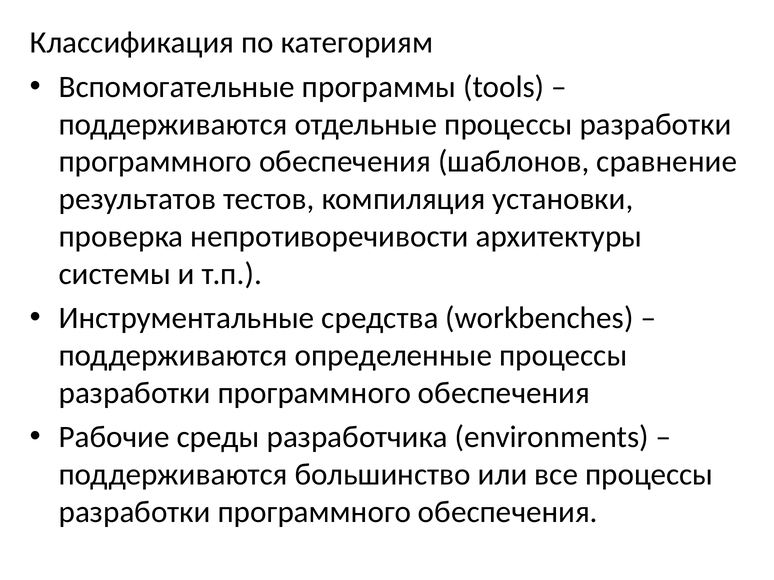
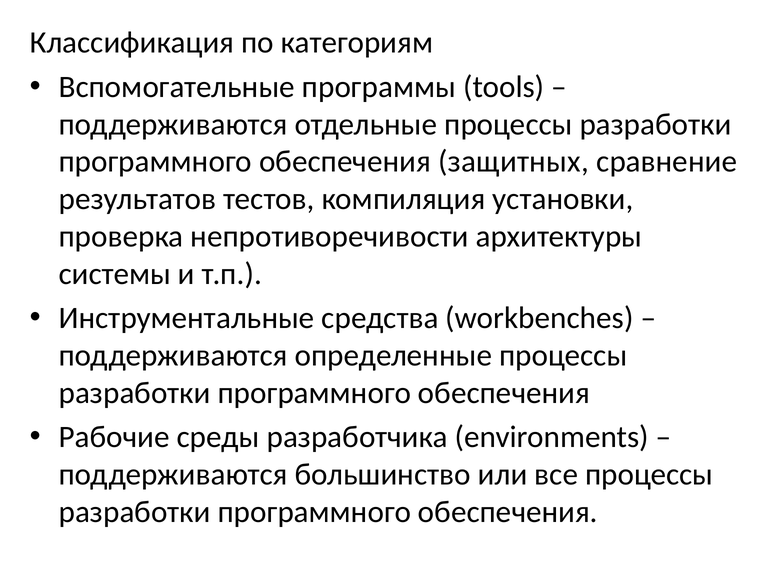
шаблонов: шаблонов -> защитных
